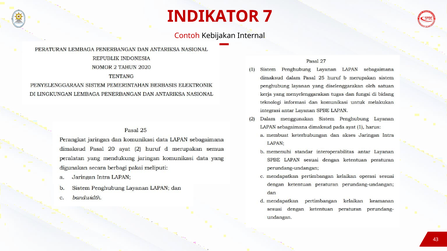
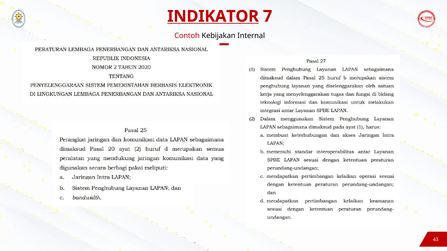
INDIKATOR underline: none -> present
